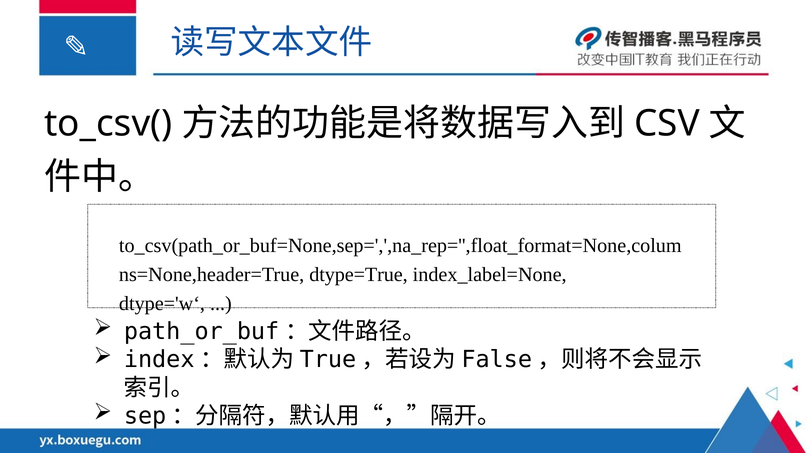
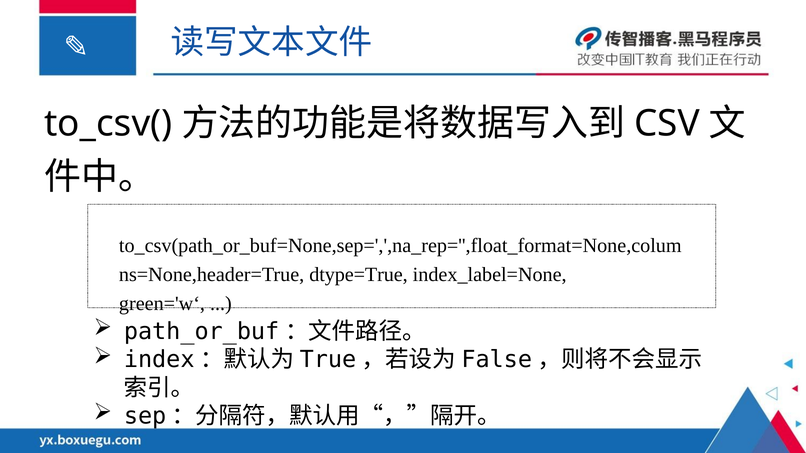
dtype='w‘: dtype='w‘ -> green='w‘
